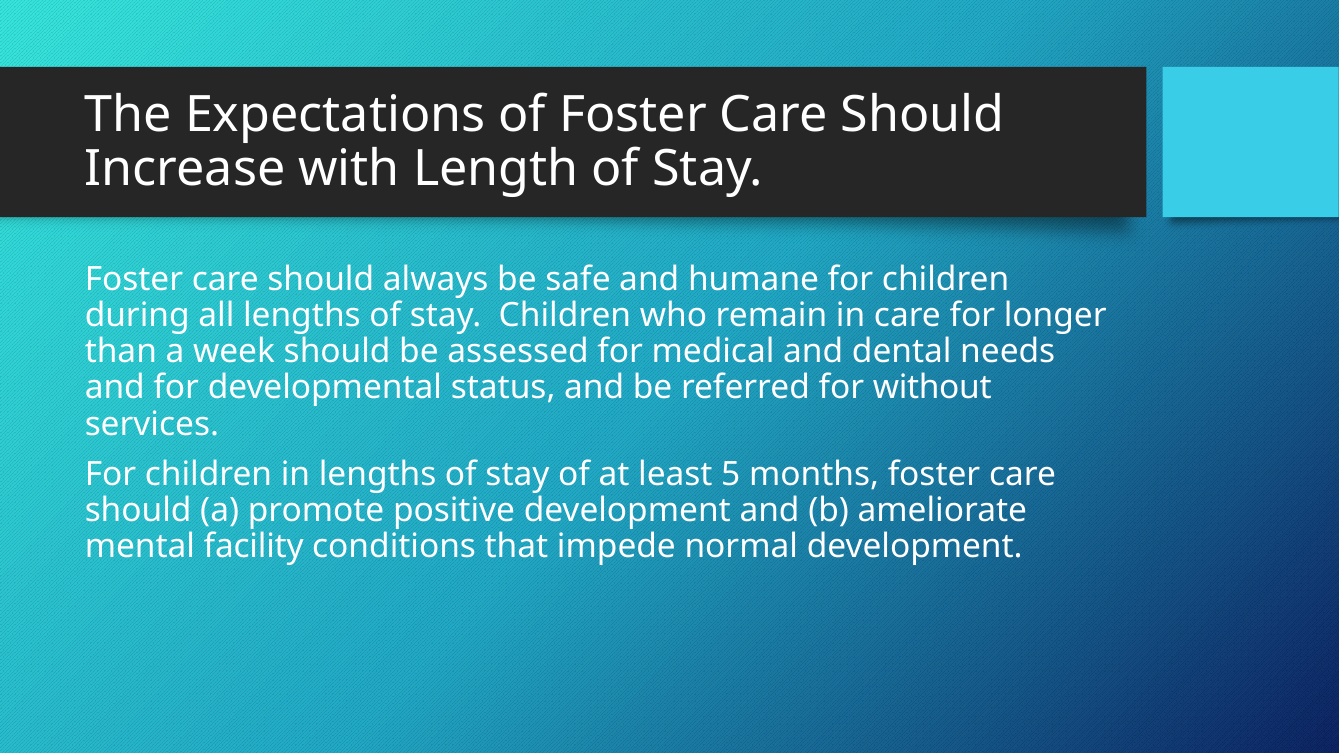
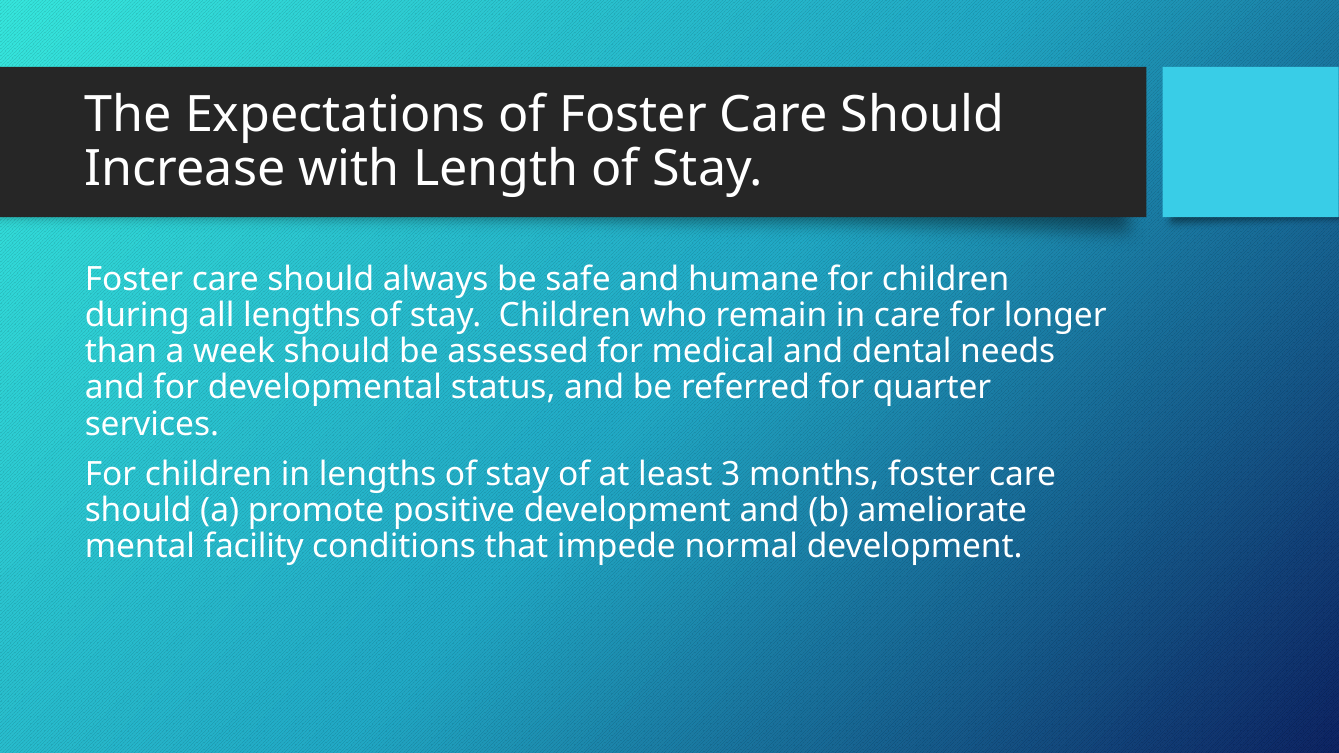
without: without -> quarter
5: 5 -> 3
